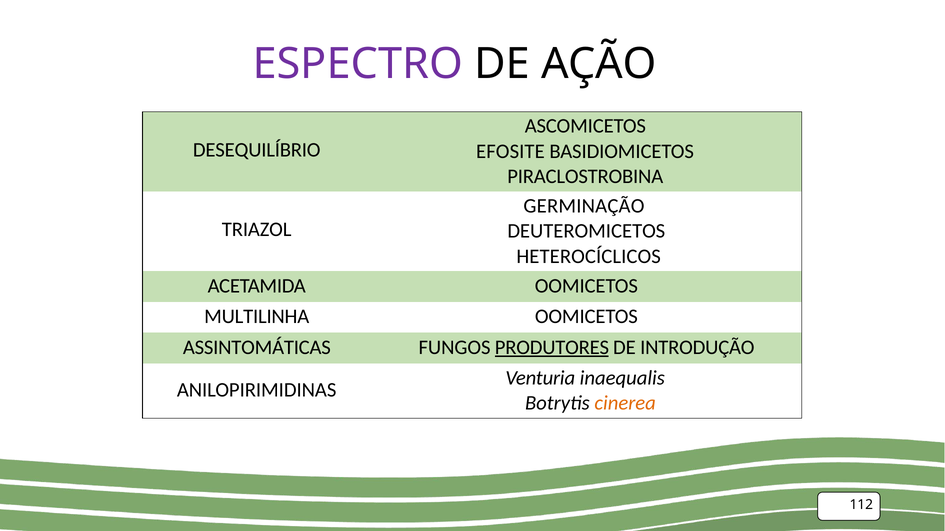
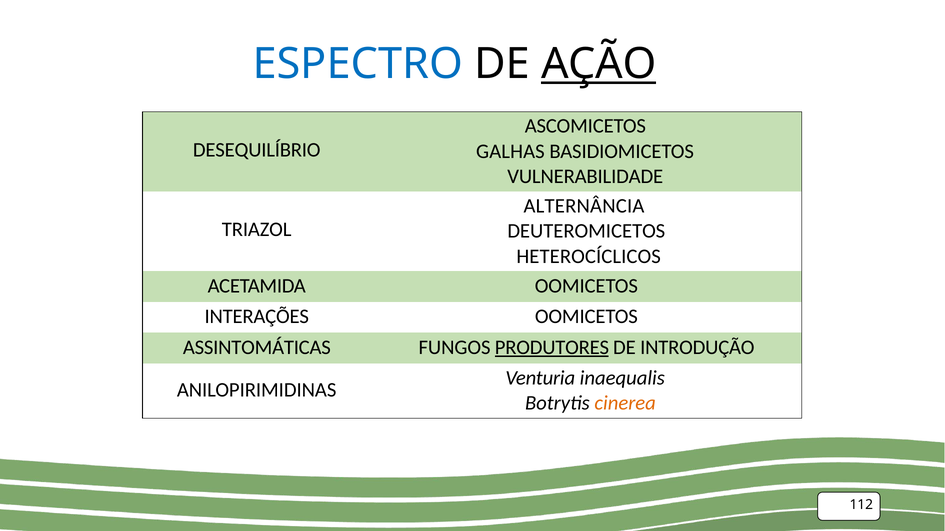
ESPECTRO colour: purple -> blue
AÇÃO underline: none -> present
EFOSITE: EFOSITE -> GALHAS
PIRACLOSTROBINA: PIRACLOSTROBINA -> VULNERABILIDADE
GERMINAÇÃO: GERMINAÇÃO -> ALTERNÂNCIA
MULTILINHA: MULTILINHA -> INTERAÇÕES
